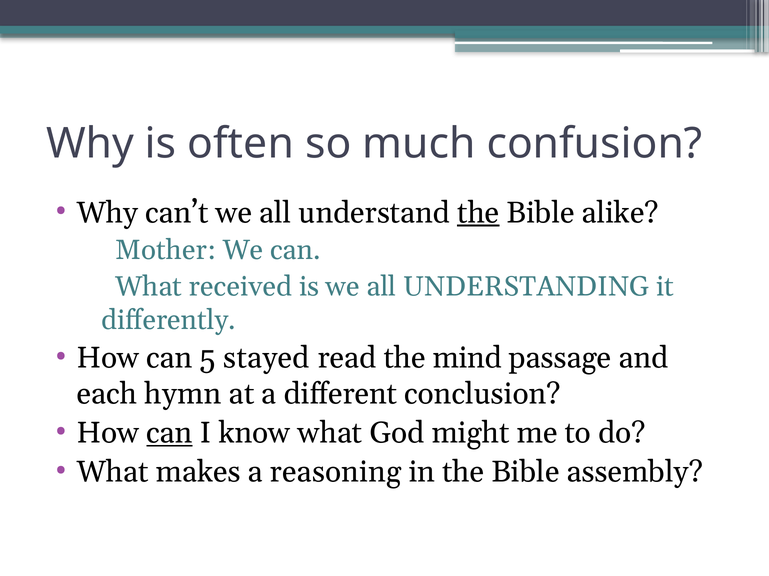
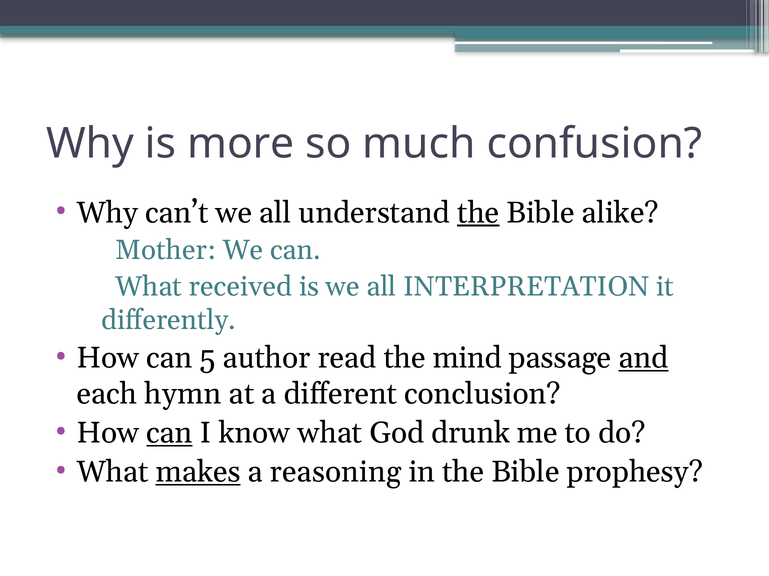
often: often -> more
UNDERSTANDING: UNDERSTANDING -> INTERPRETATION
stayed: stayed -> author
and underline: none -> present
might: might -> drunk
makes underline: none -> present
assembly: assembly -> prophesy
